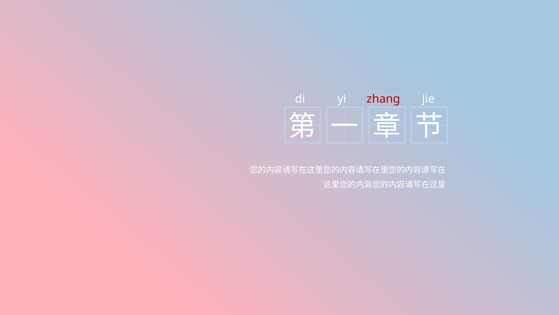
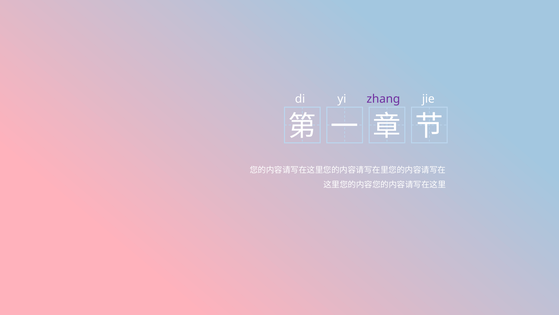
zhang colour: red -> purple
